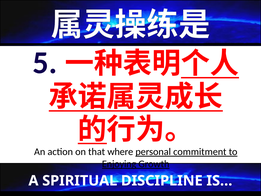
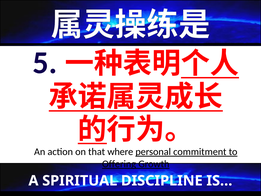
Enjoying: Enjoying -> Offering
